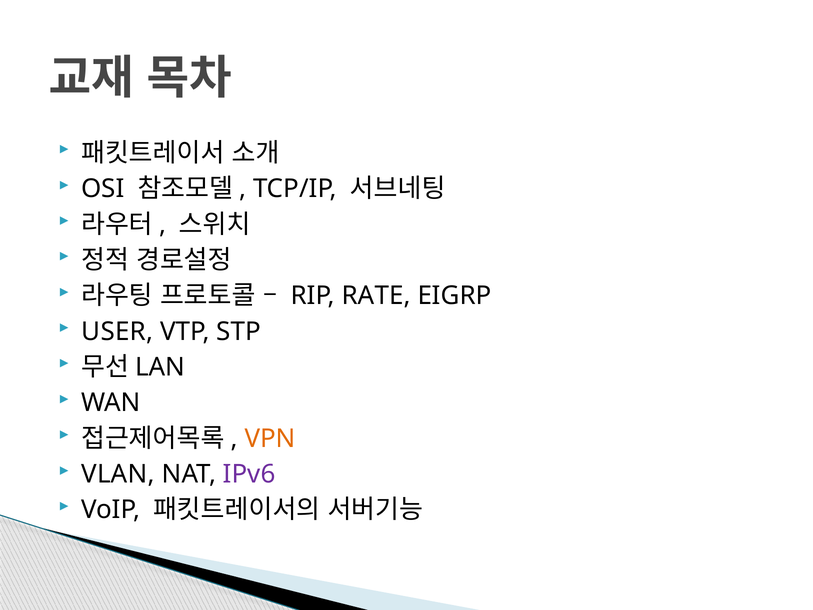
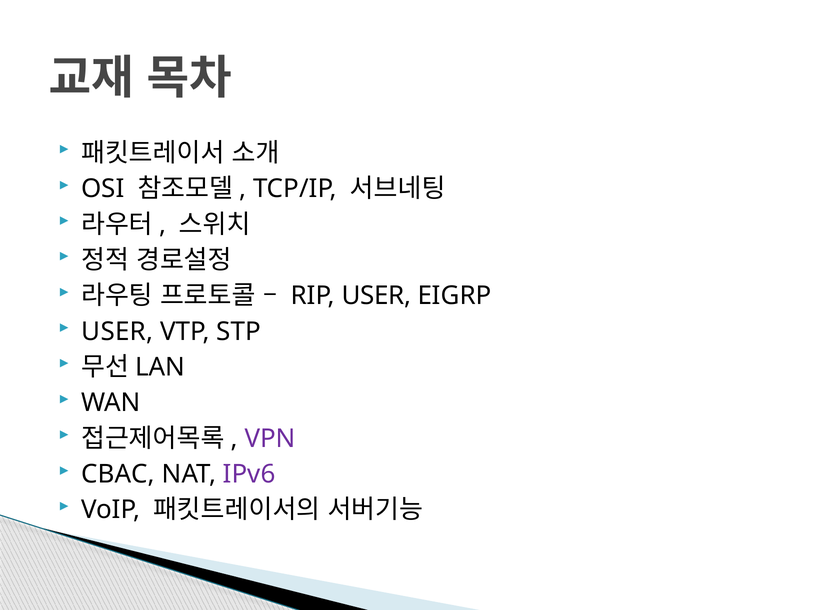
RIP RATE: RATE -> USER
VPN colour: orange -> purple
VLAN: VLAN -> CBAC
